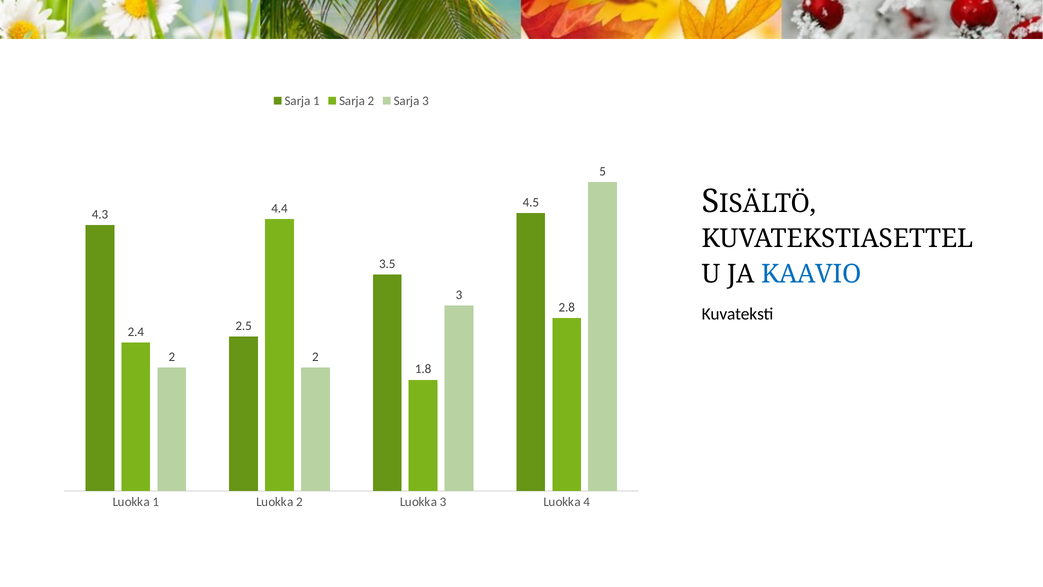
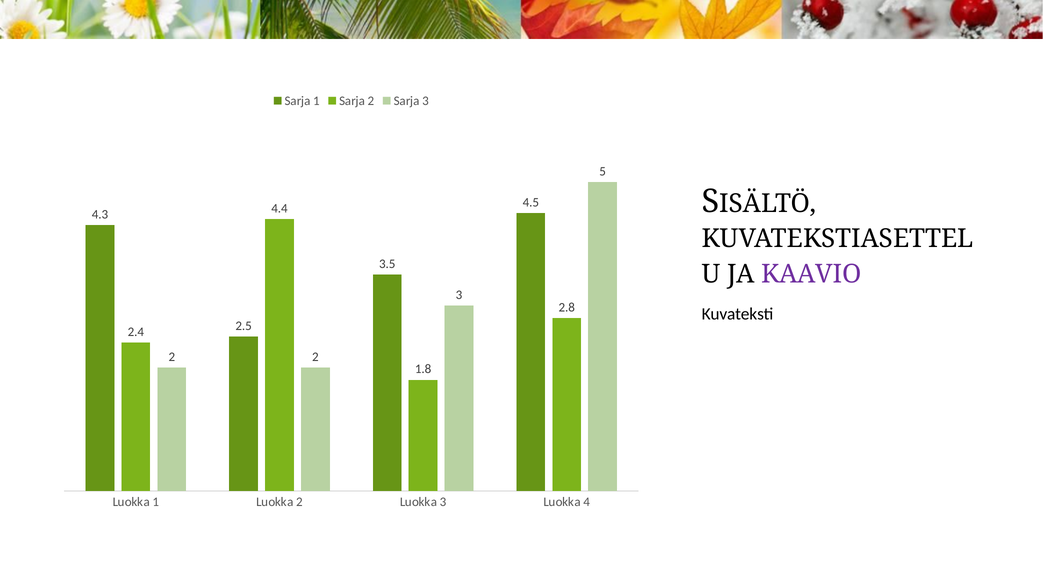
KAAVIO colour: blue -> purple
